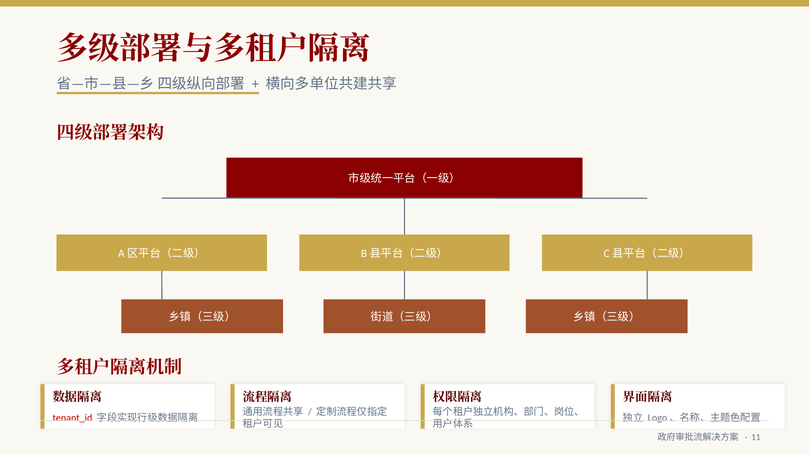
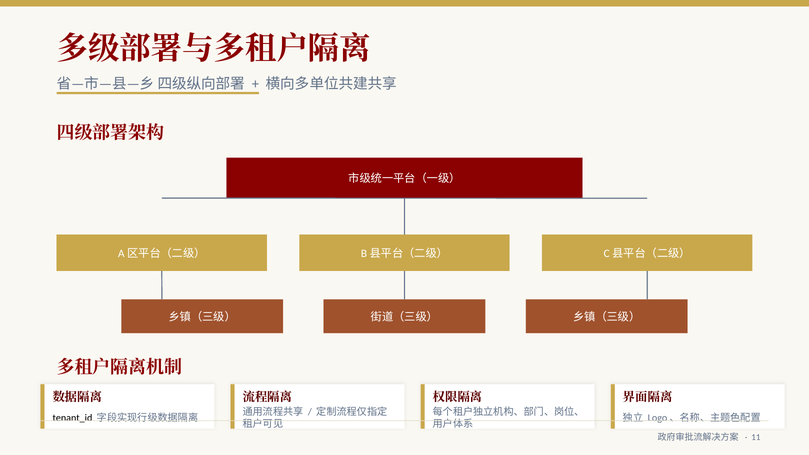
tenant_id colour: red -> black
